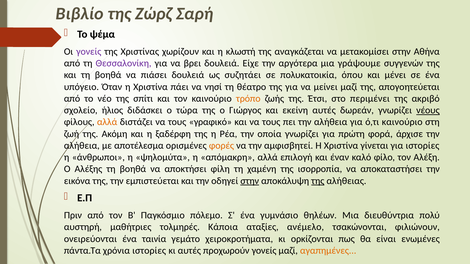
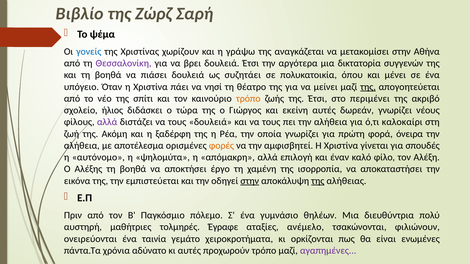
γονείς at (89, 52) colour: purple -> blue
κλωστή: κλωστή -> γράψω
δουλειά Είχε: Είχε -> Έτσι
γράψουμε: γράψουμε -> δικτατορία
της at (368, 87) underline: none -> present
νέους underline: present -> none
αλλά at (107, 122) colour: orange -> purple
τους γραφικό: γραφικό -> δουλειά
ό,τι καινούριο: καινούριο -> καλοκαίρι
άρχισε: άρχισε -> όνειρα
για ιστορίες: ιστορίες -> σπουδές
άνθρωποι: άνθρωποι -> αυτόνομο
φίλη: φίλη -> έργο
Κάποια: Κάποια -> Έγραφε
χρόνια ιστορίες: ιστορίες -> αδύνατο
προχωρούν γονείς: γονείς -> τρόπο
αγαπημένες colour: orange -> purple
